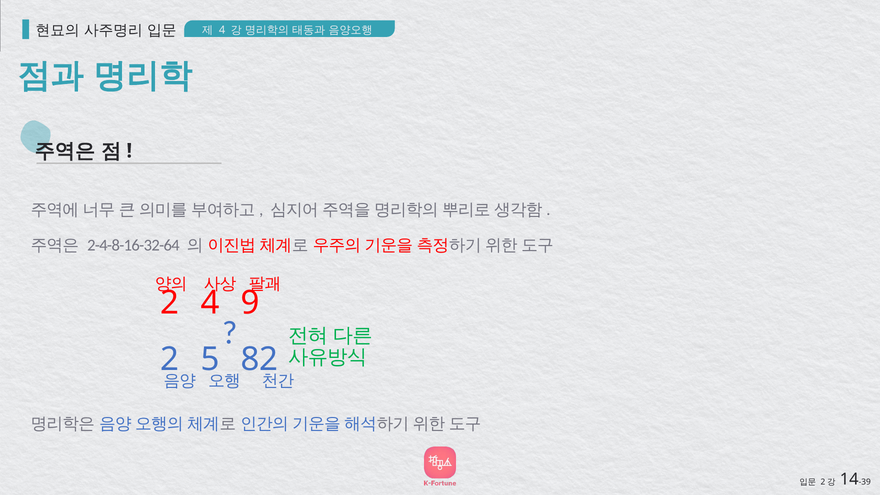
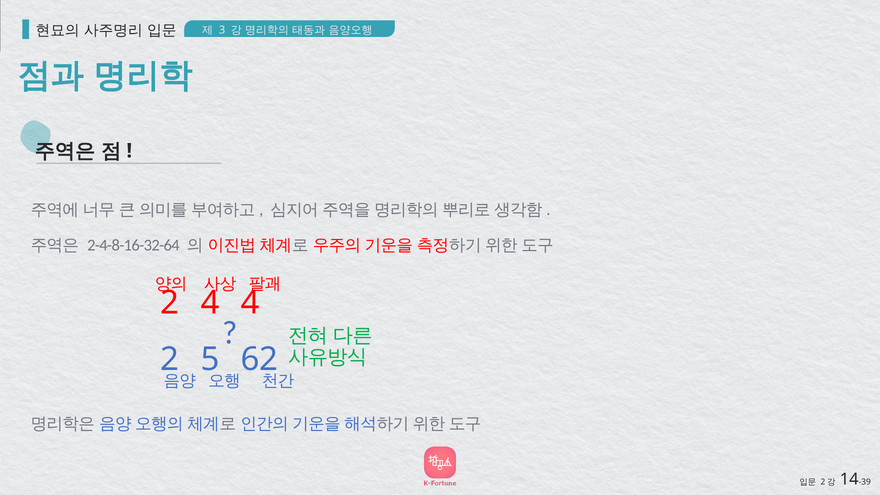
4 at (222, 30): 4 -> 3
4 9: 9 -> 4
82: 82 -> 62
